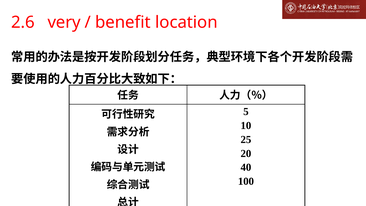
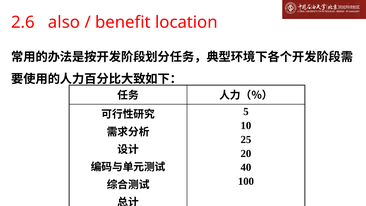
very: very -> also
